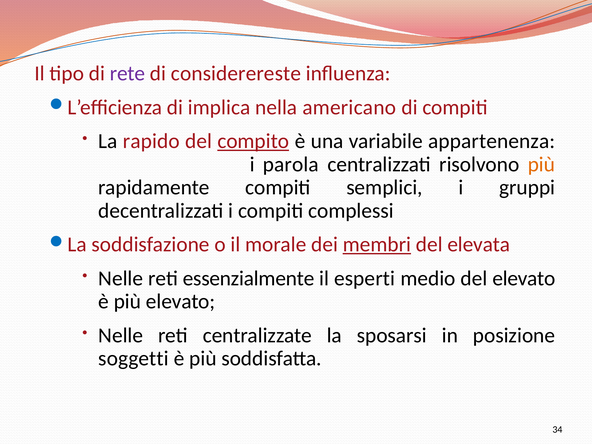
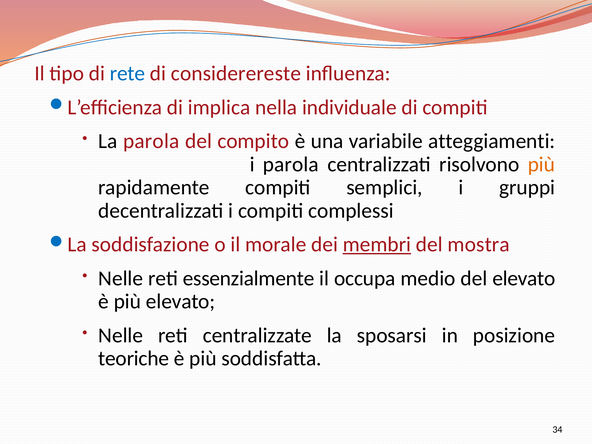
rete colour: purple -> blue
americano: americano -> individuale
La rapido: rapido -> parola
compito underline: present -> none
appartenenza: appartenenza -> atteggiamenti
elevata: elevata -> mostra
esperti: esperti -> occupa
soggetti: soggetti -> teoriche
